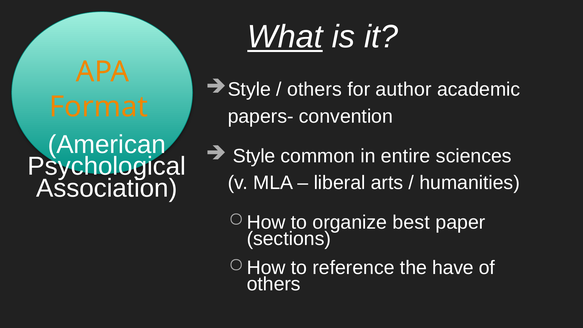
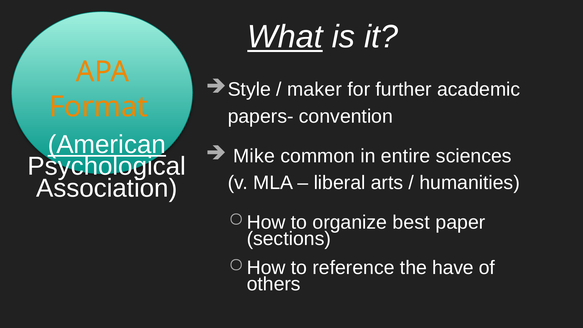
others at (315, 90): others -> maker
author: author -> further
American underline: none -> present
Style: Style -> Mike
